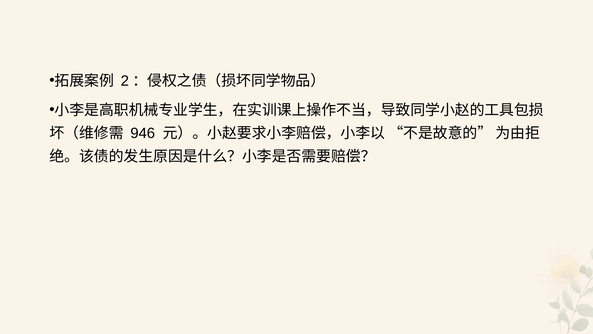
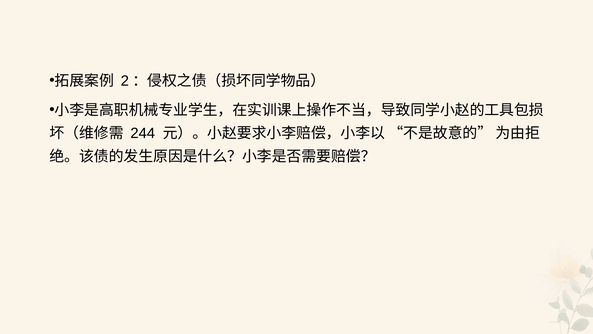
946: 946 -> 244
